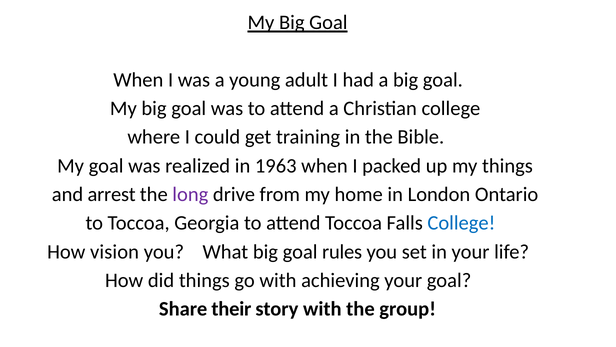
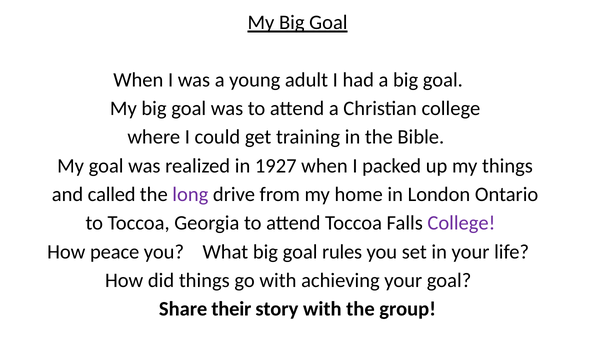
1963: 1963 -> 1927
arrest: arrest -> called
College at (461, 223) colour: blue -> purple
vision: vision -> peace
